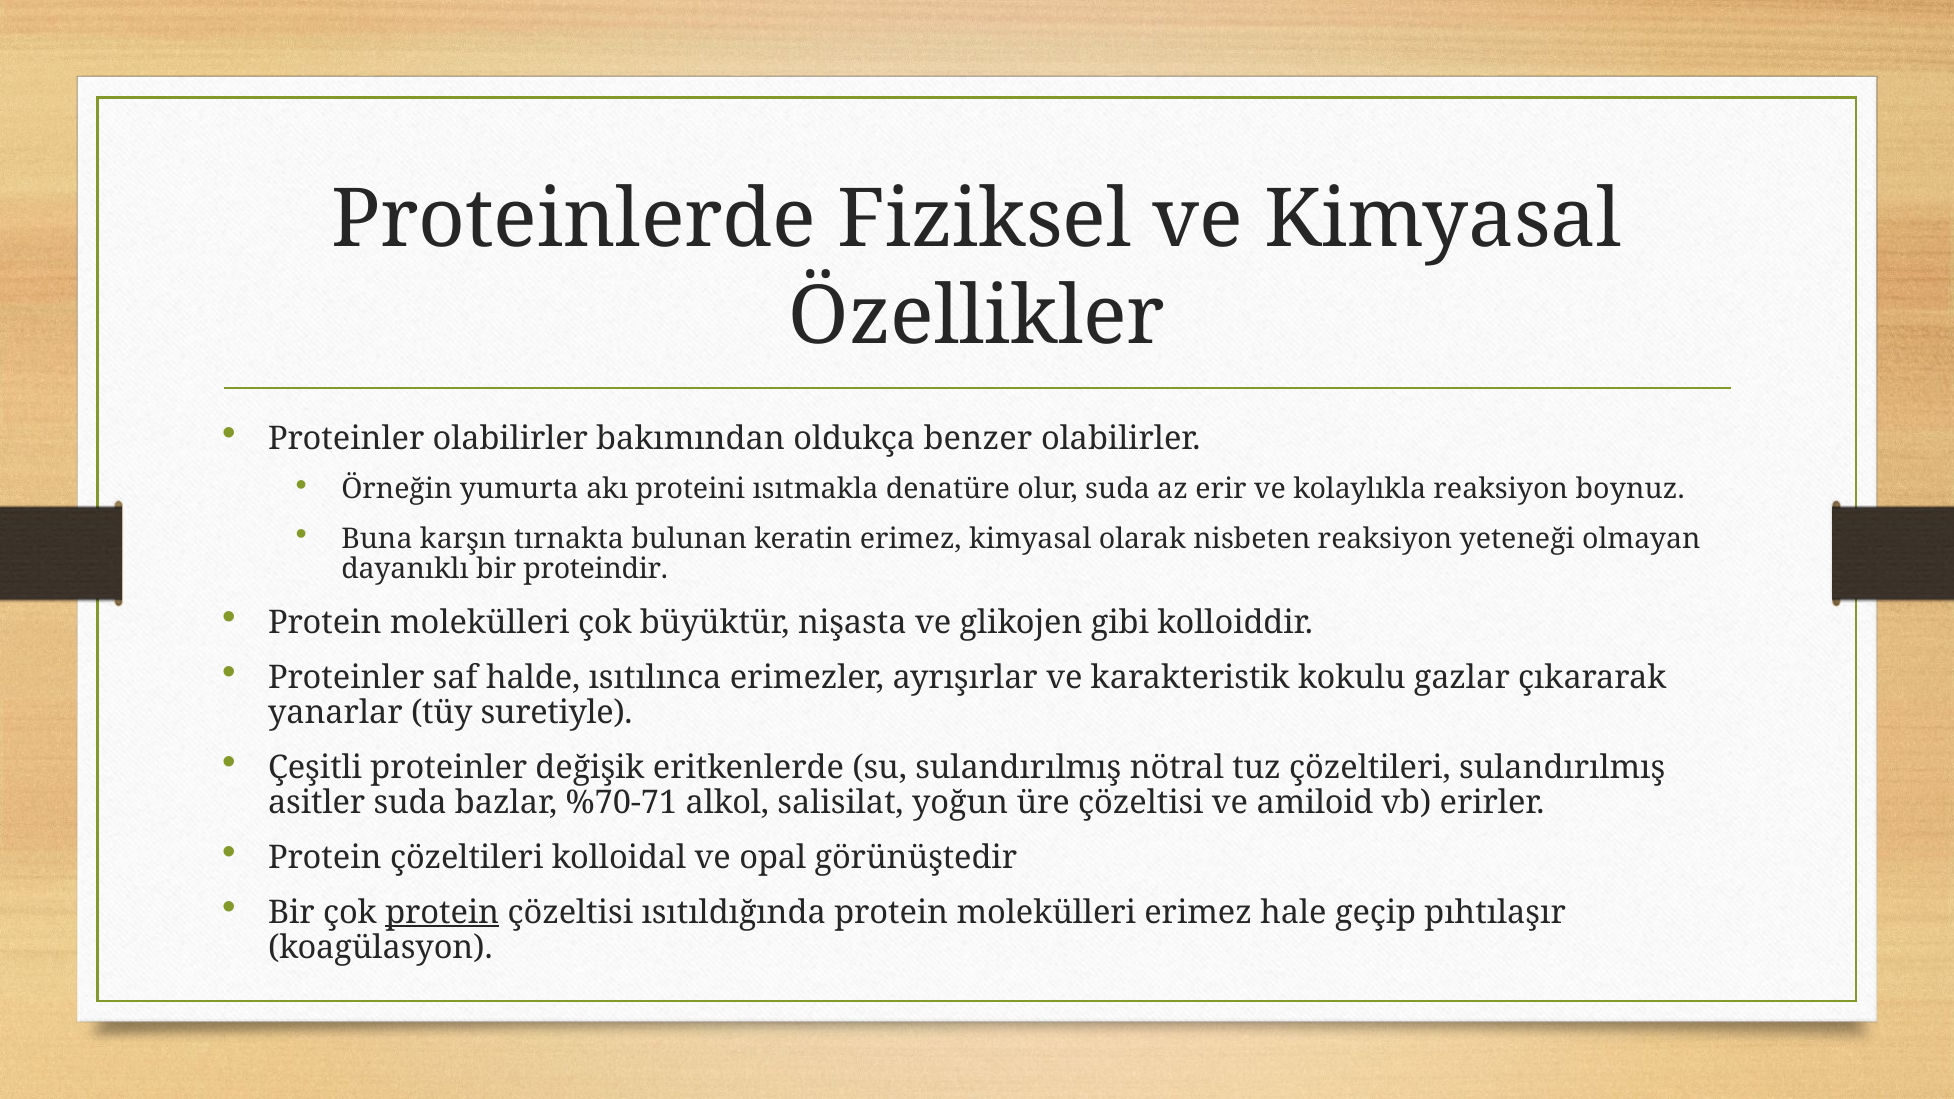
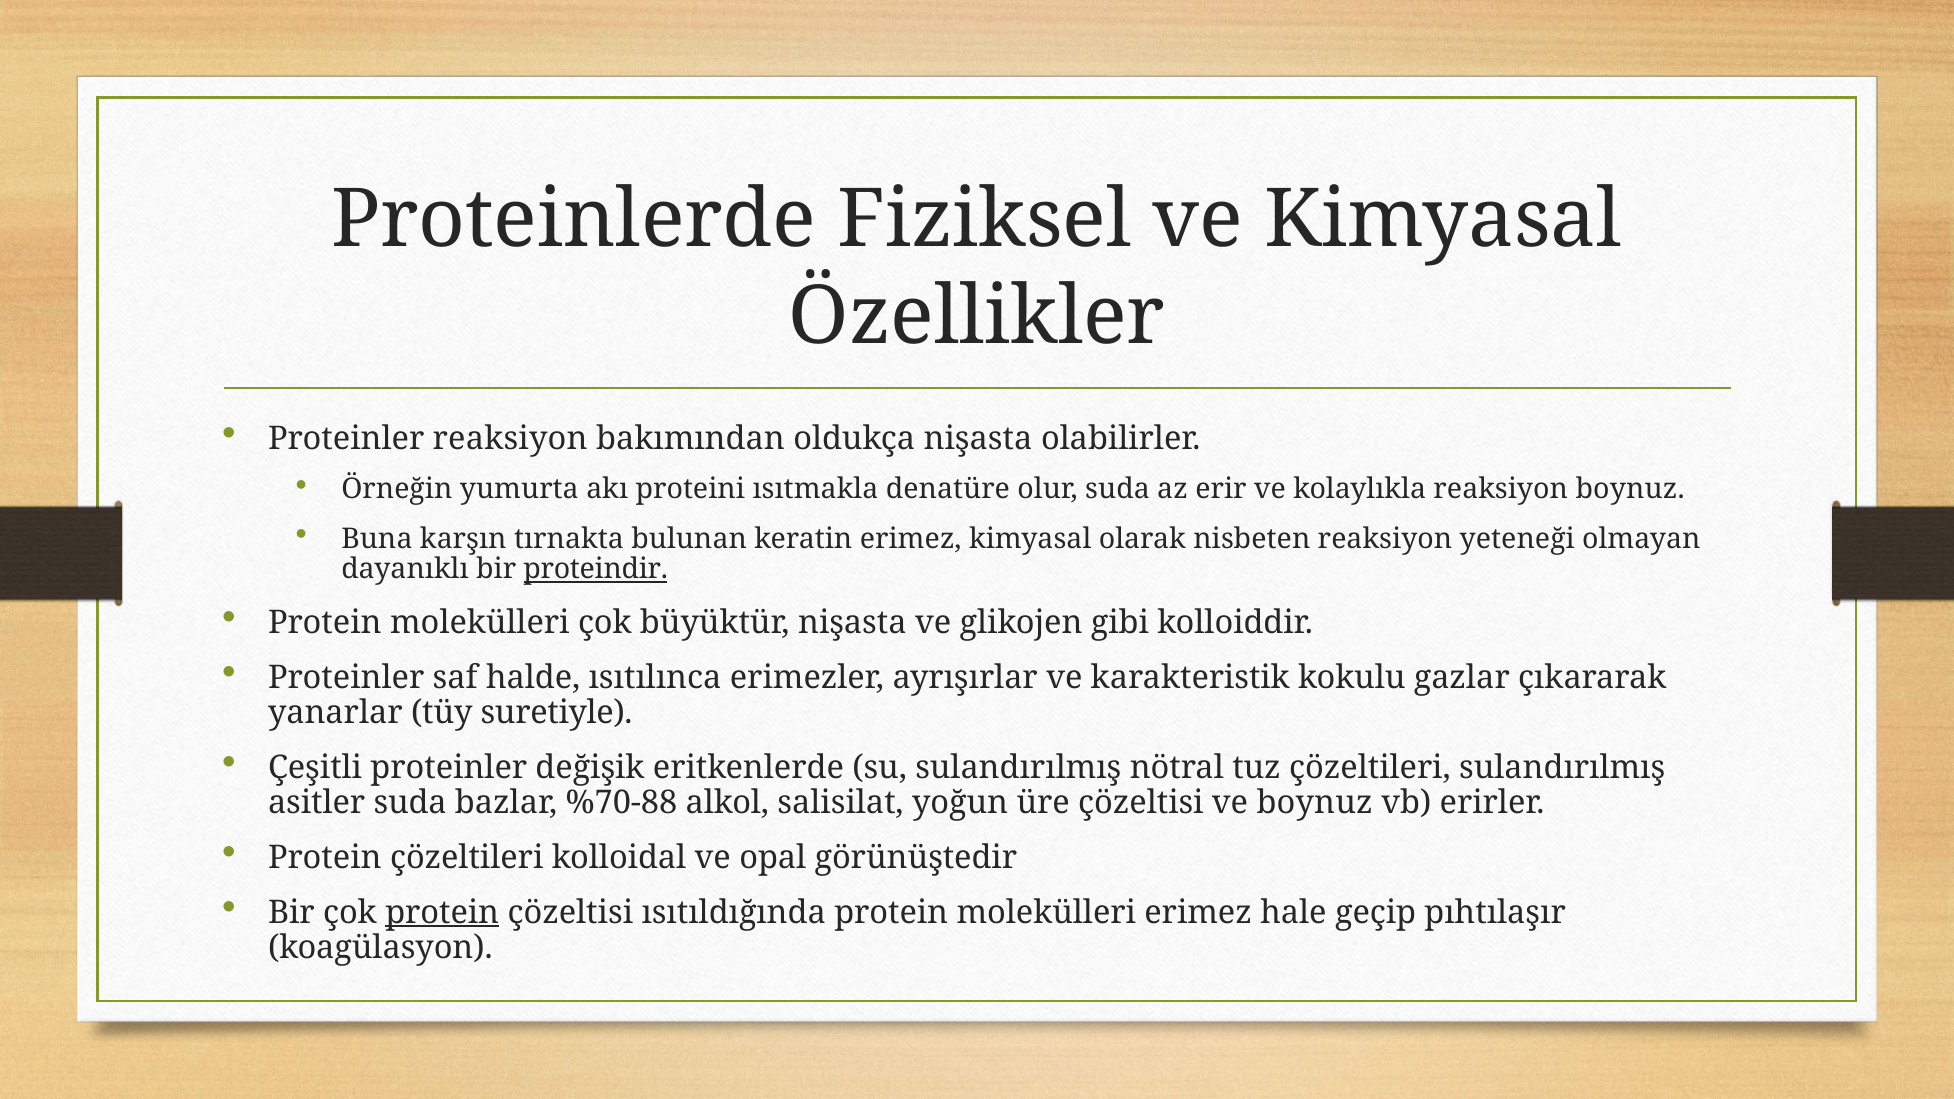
Proteinler olabilirler: olabilirler -> reaksiyon
oldukça benzer: benzer -> nişasta
proteindir underline: none -> present
%70-71: %70-71 -> %70-88
ve amiloid: amiloid -> boynuz
